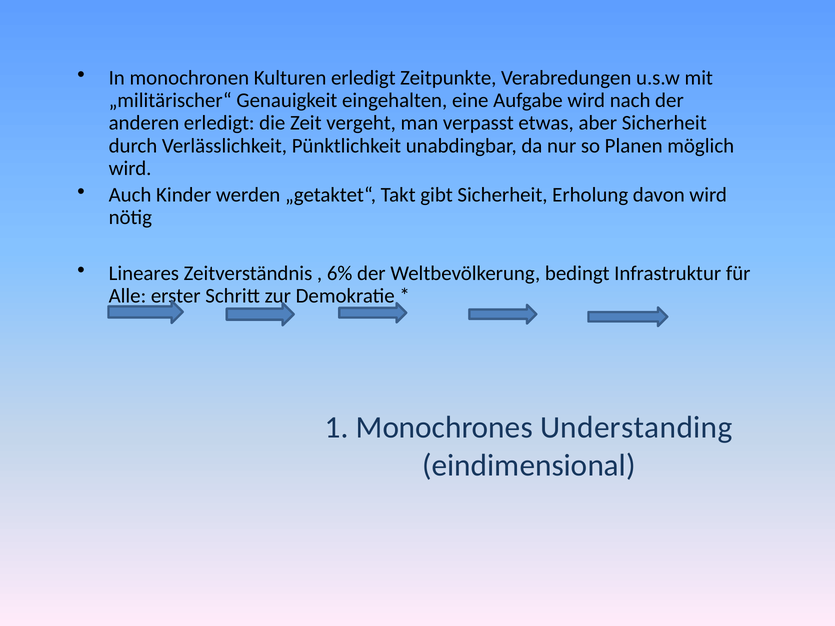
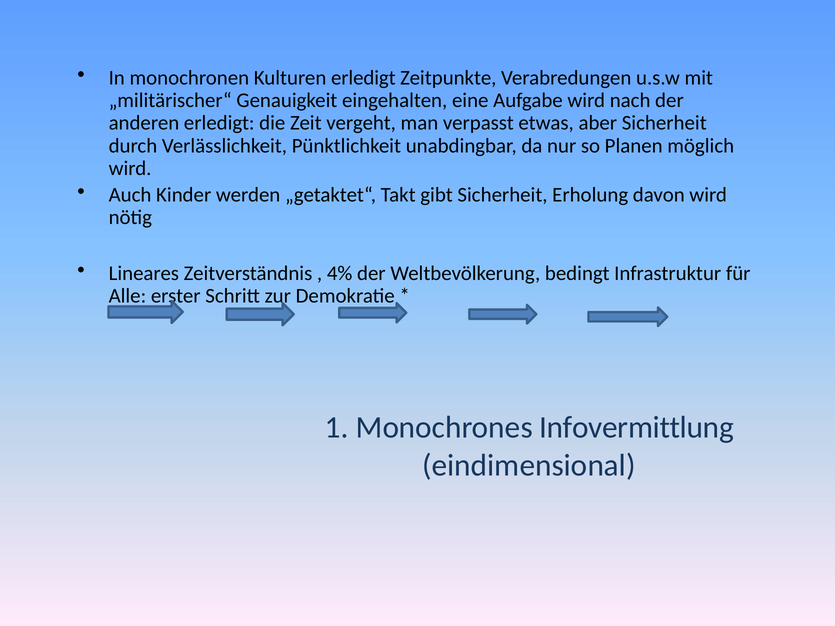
6%: 6% -> 4%
Understanding: Understanding -> Infovermittlung
